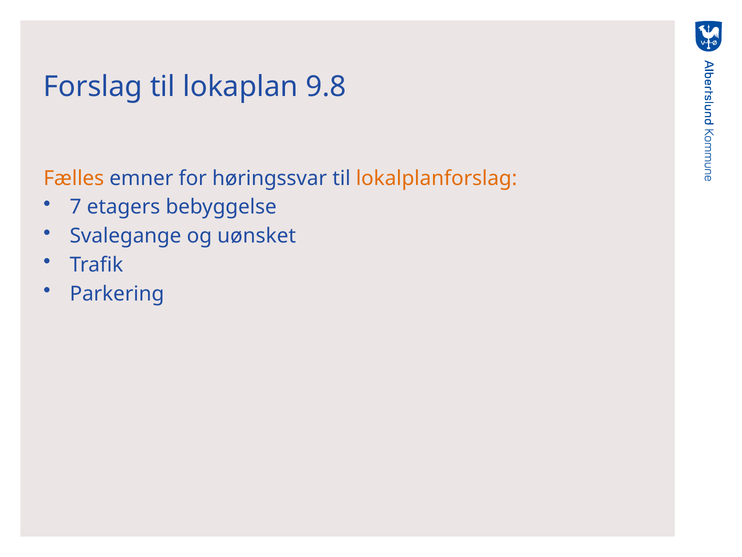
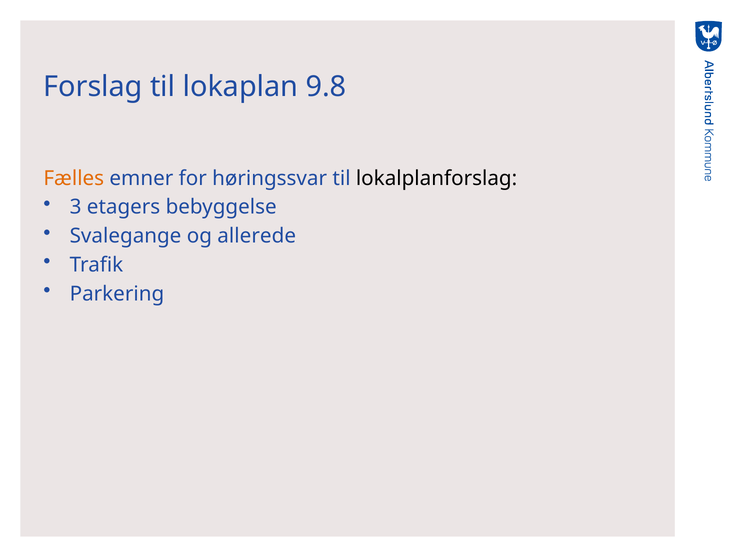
lokalplanforslag colour: orange -> black
7: 7 -> 3
uønsket: uønsket -> allerede
